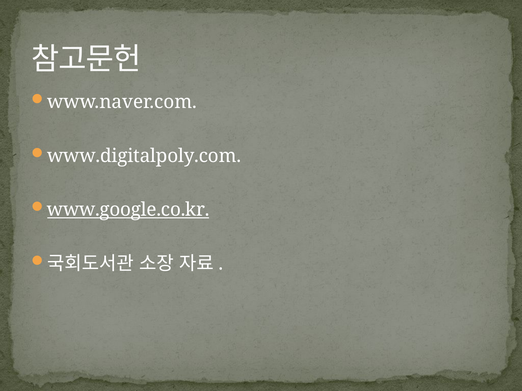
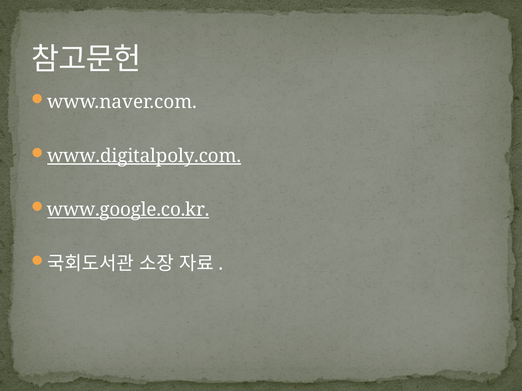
www.digitalpoly.com underline: none -> present
